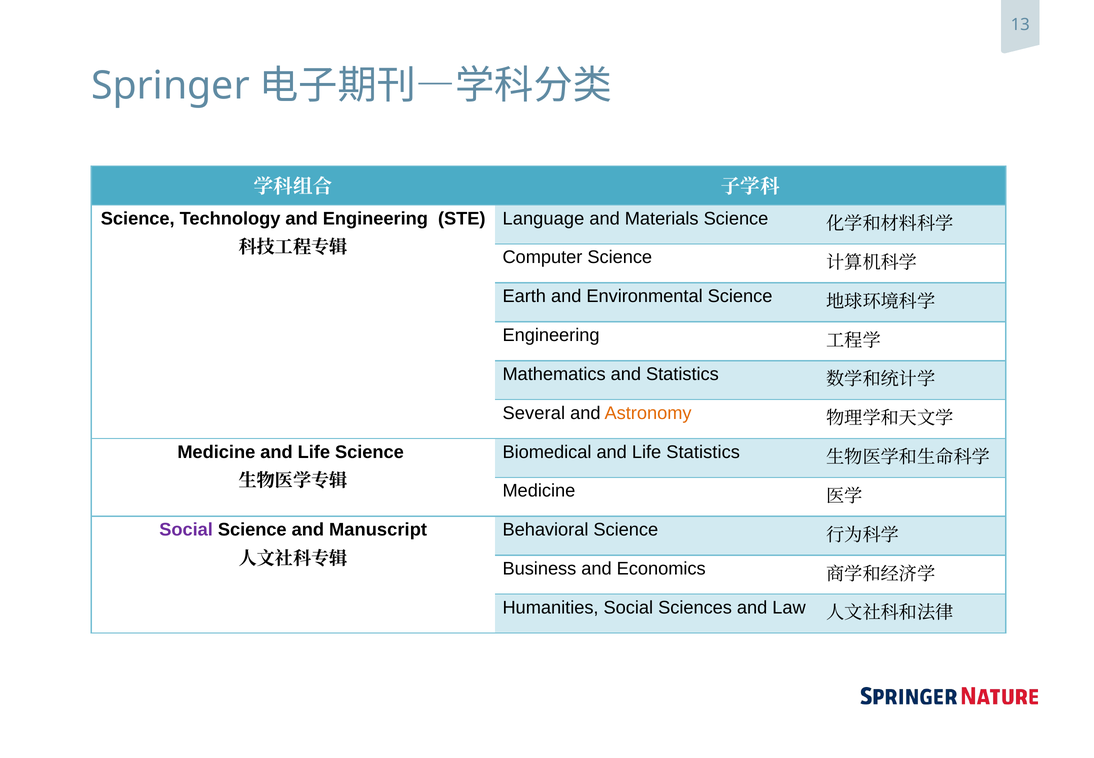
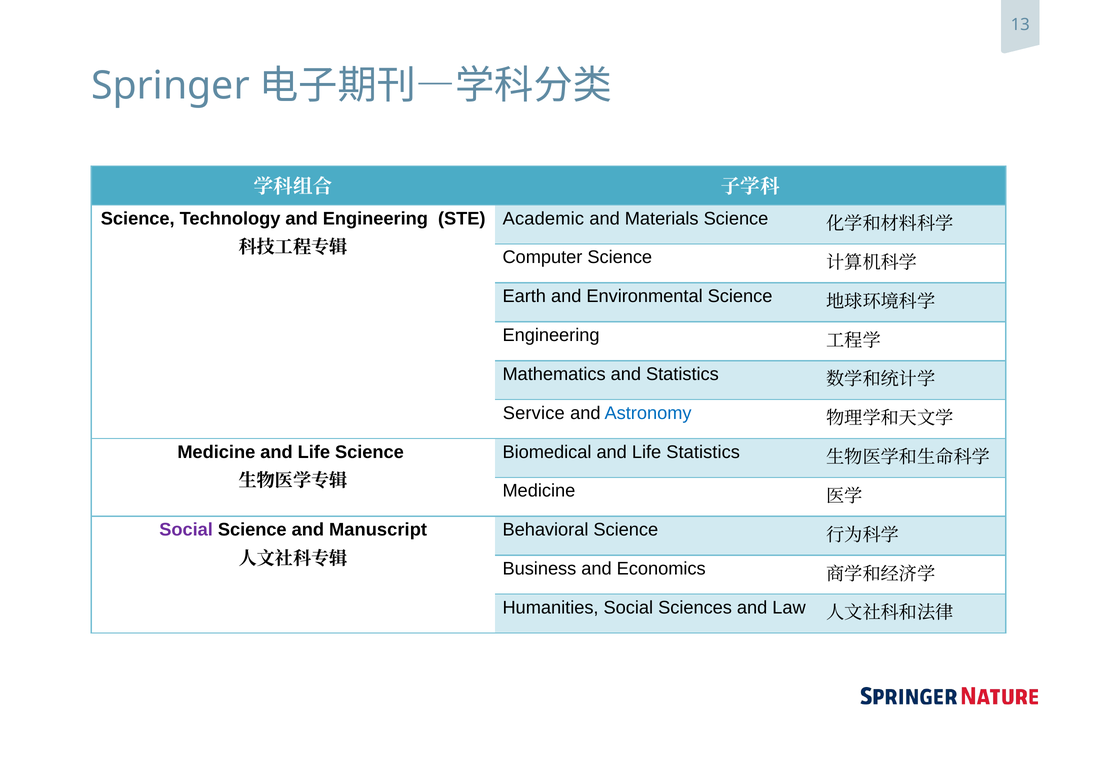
Language: Language -> Academic
Several: Several -> Service
Astronomy colour: orange -> blue
